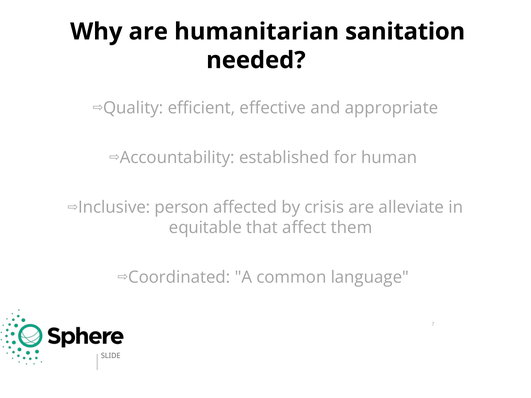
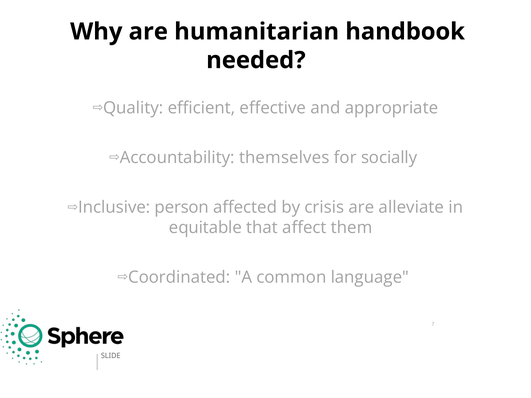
sanitation: sanitation -> handbook
established: established -> themselves
human: human -> socially
